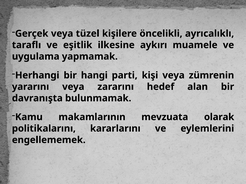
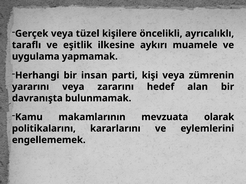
hangi: hangi -> insan
